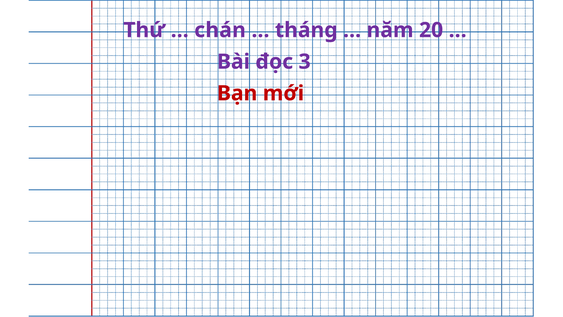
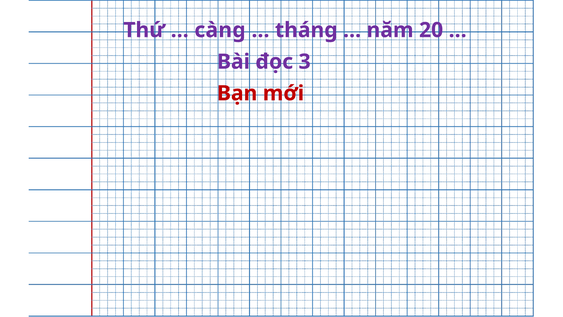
chán: chán -> càng
